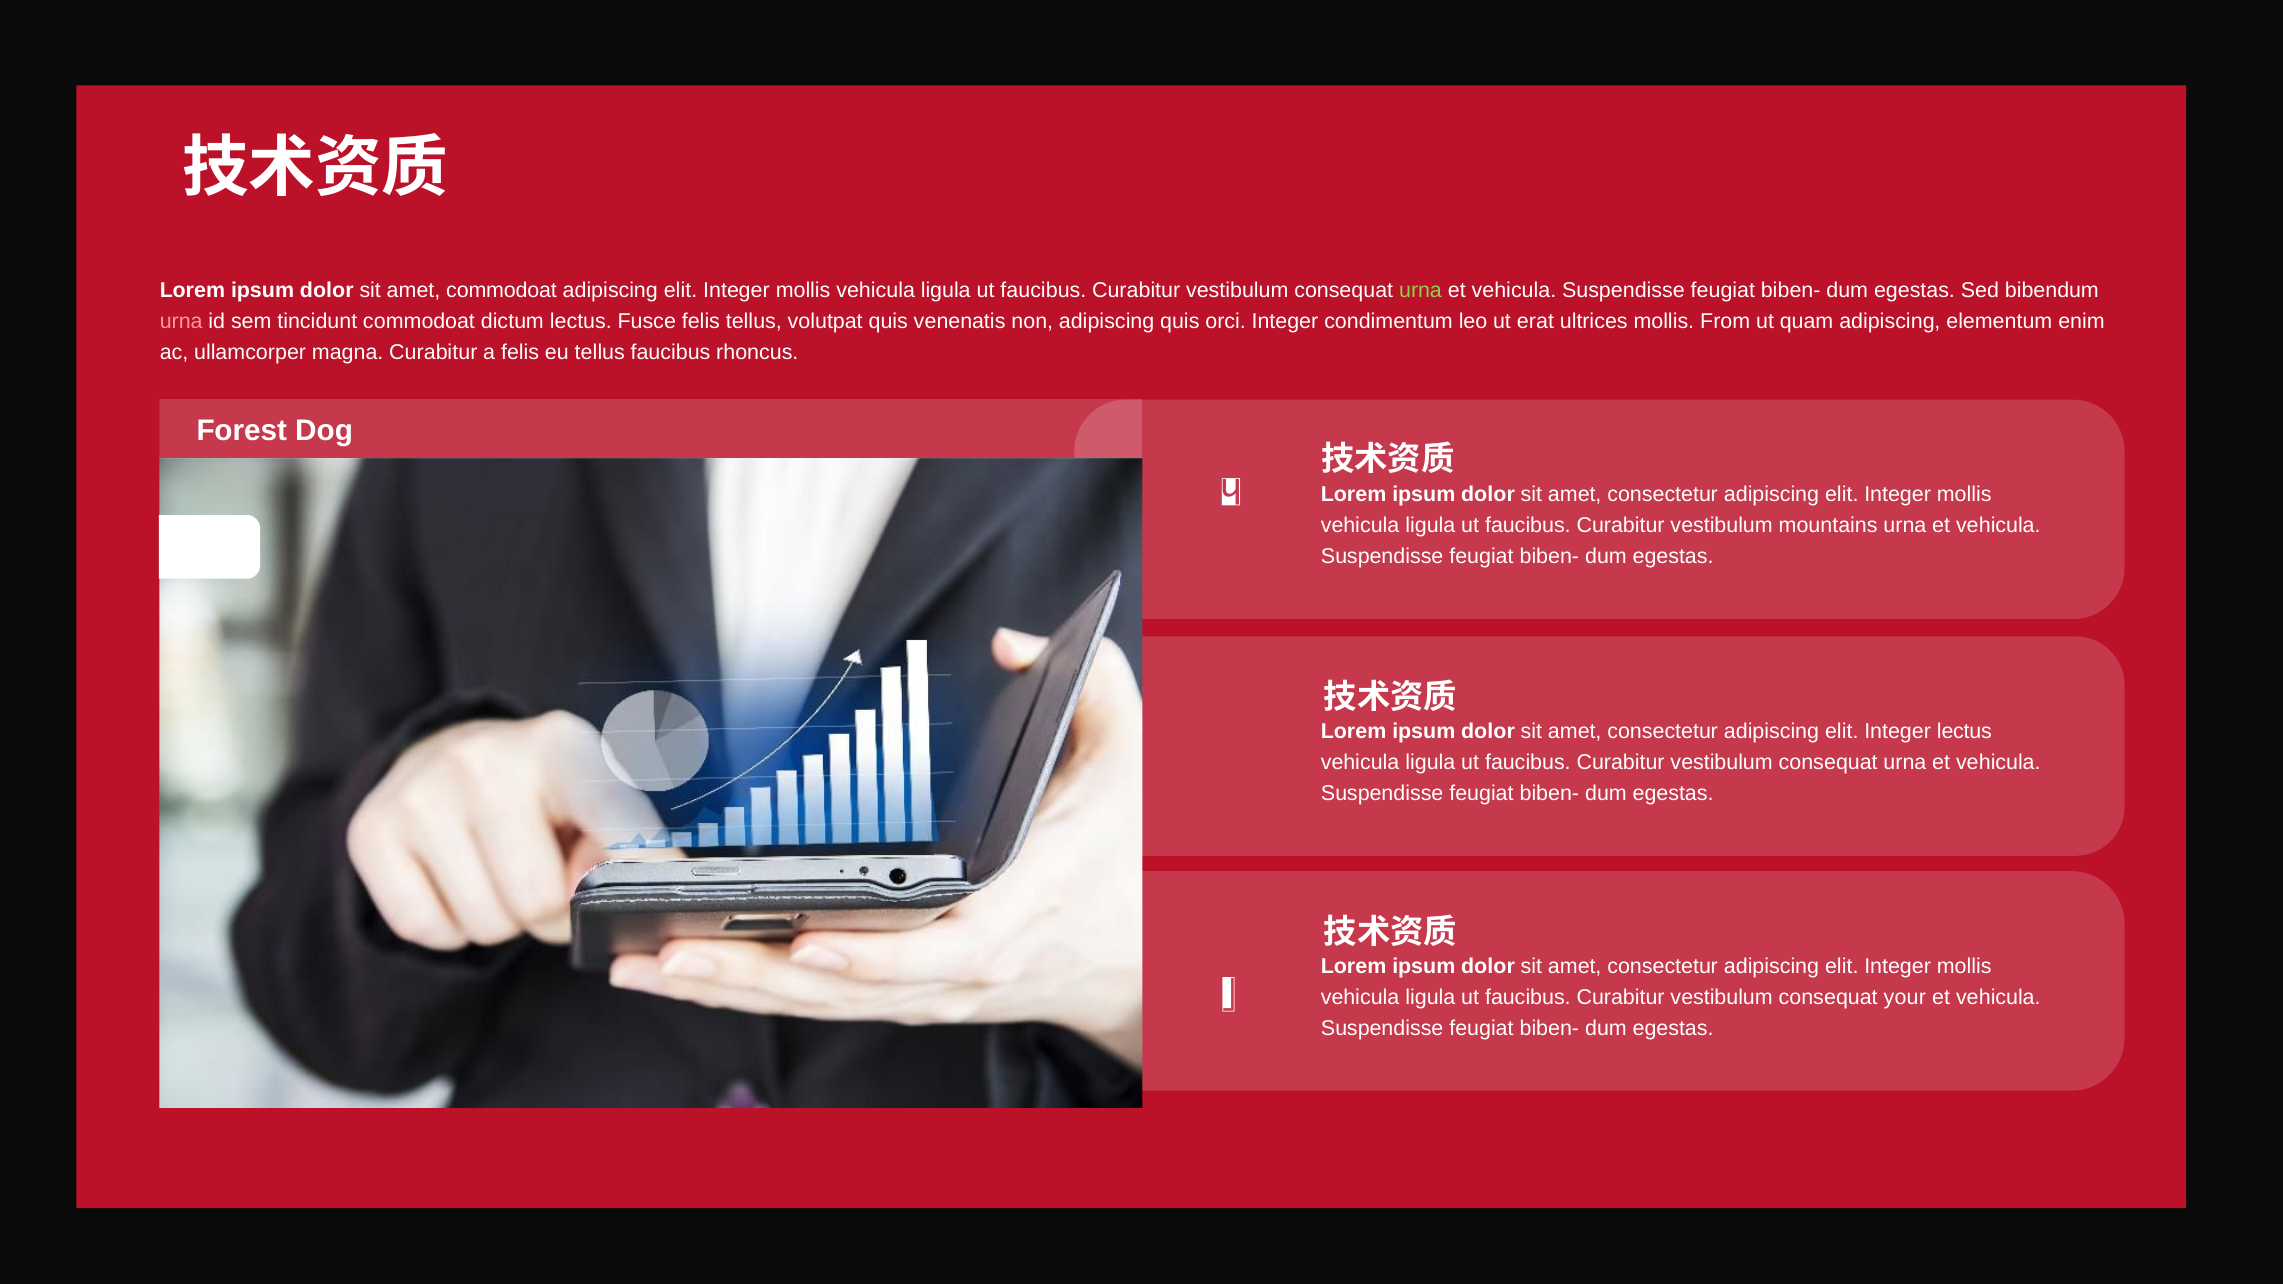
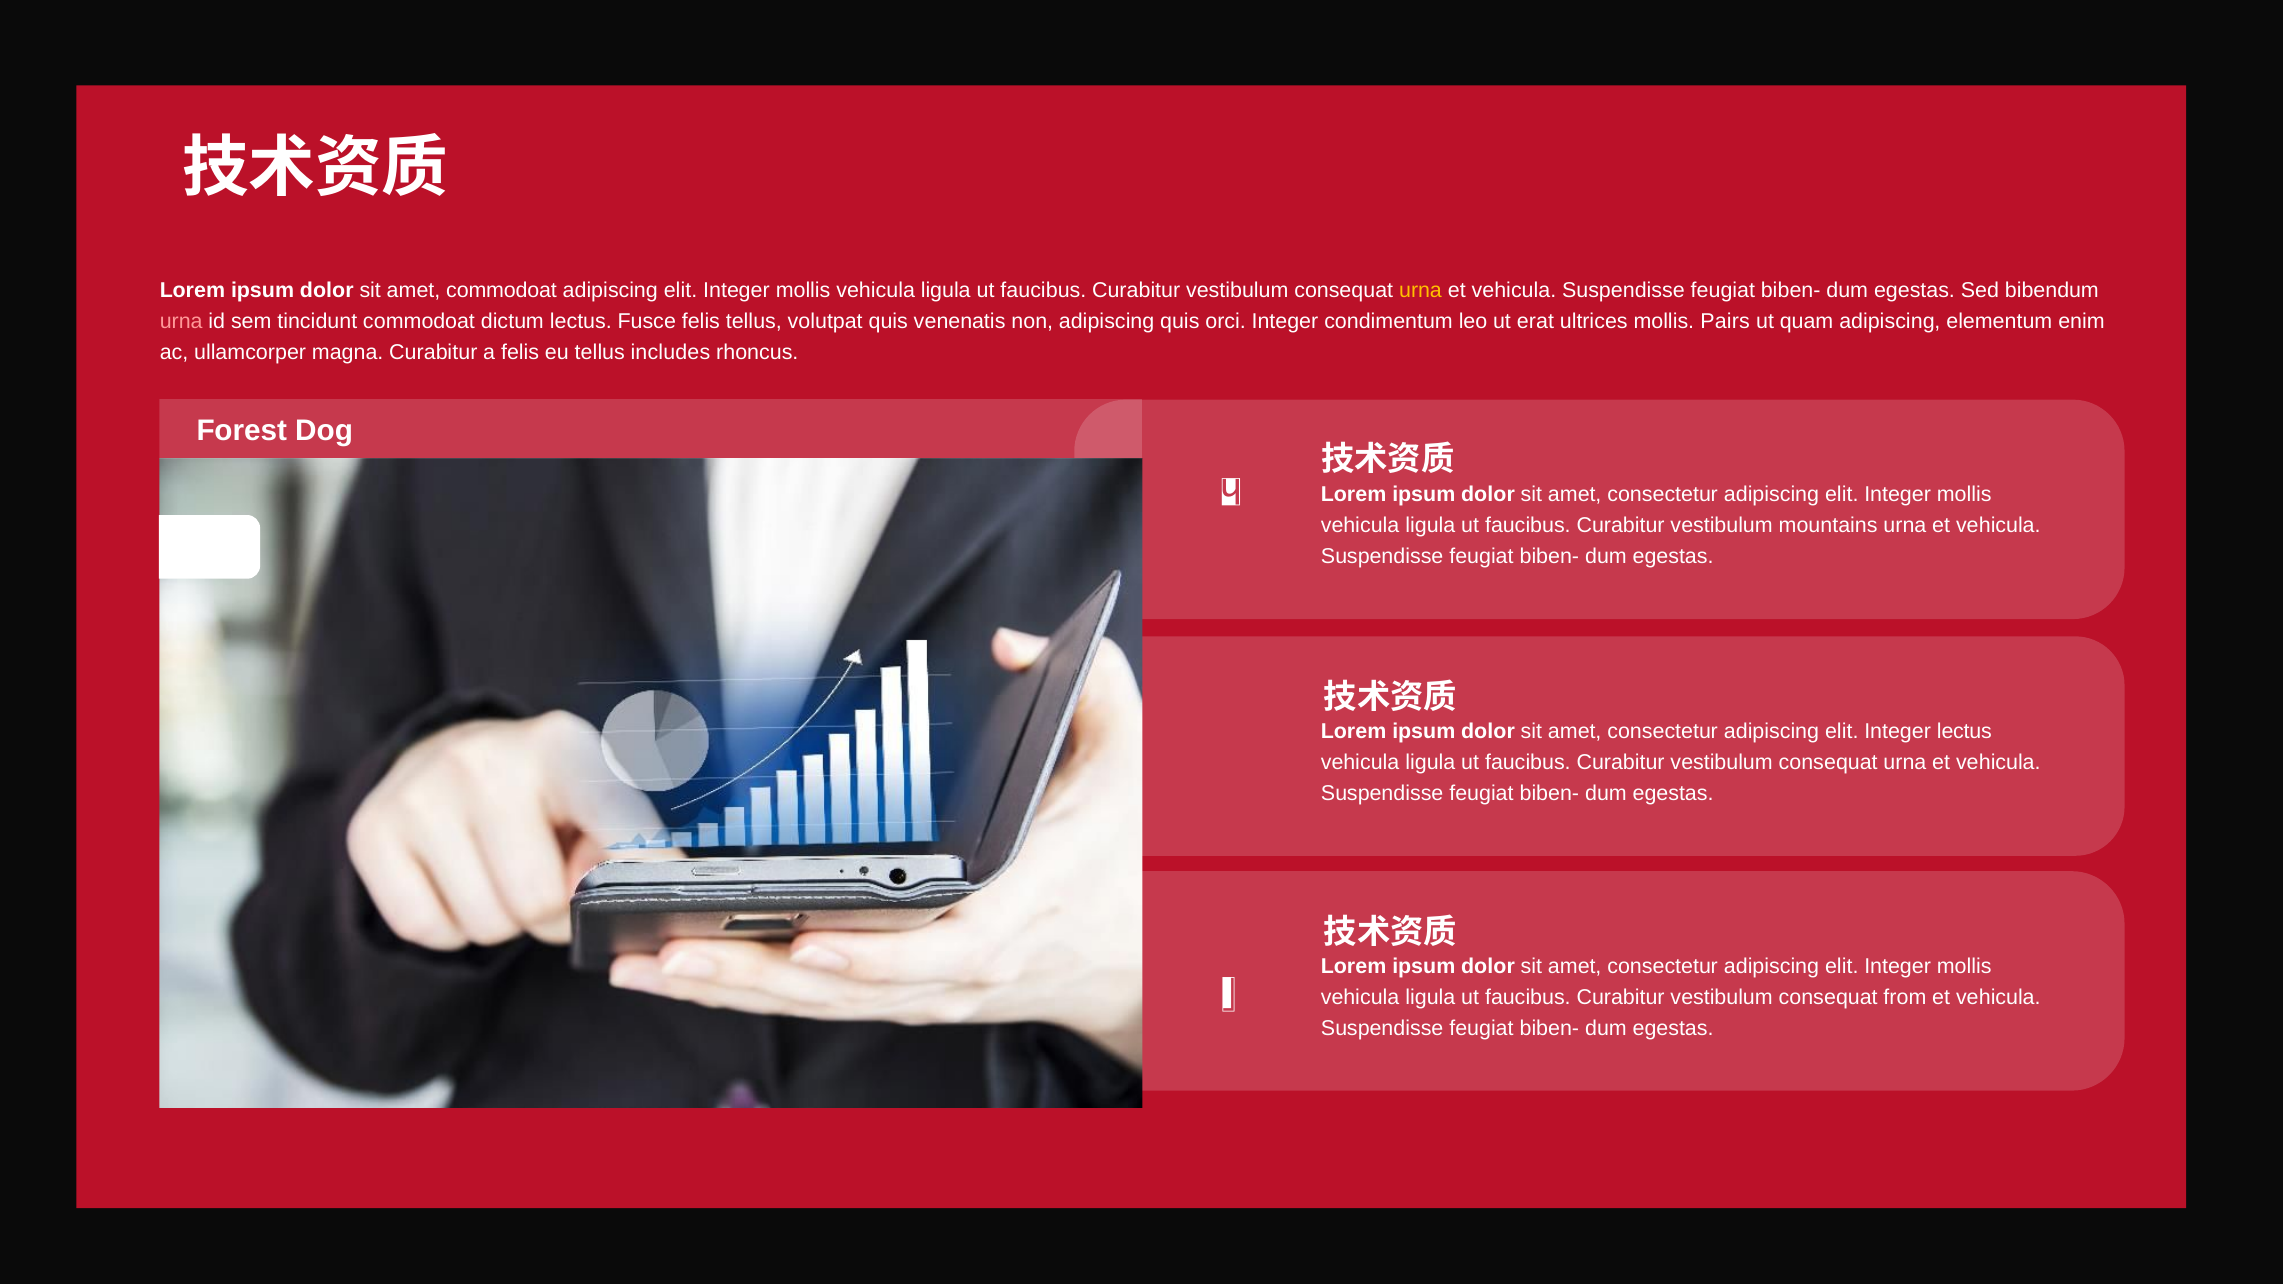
urna at (1421, 291) colour: light green -> yellow
From: From -> Pairs
tellus faucibus: faucibus -> includes
your: your -> from
